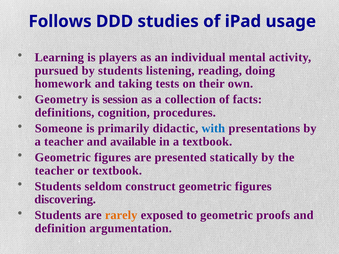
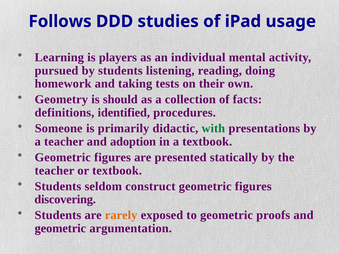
session: session -> should
cognition: cognition -> identified
with colour: blue -> green
available: available -> adoption
definition at (60, 229): definition -> geometric
